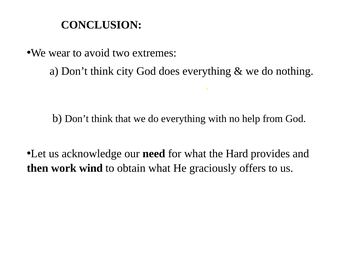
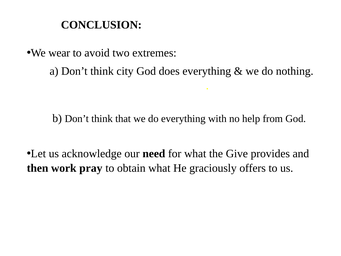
Hard: Hard -> Give
wind: wind -> pray
